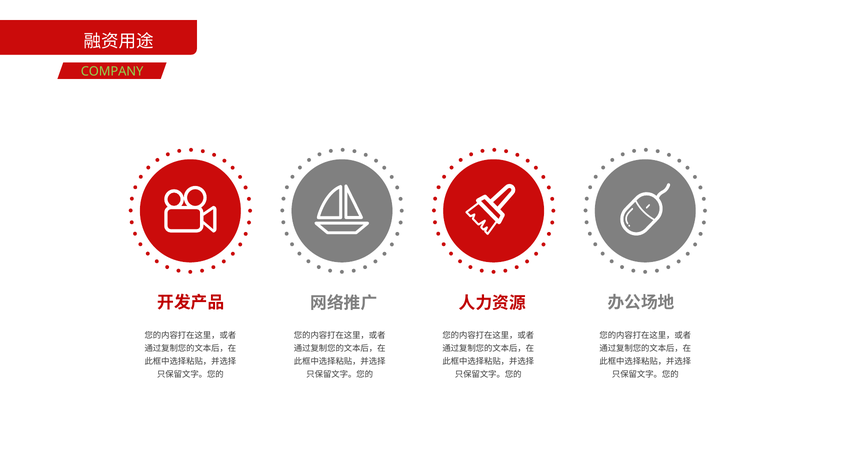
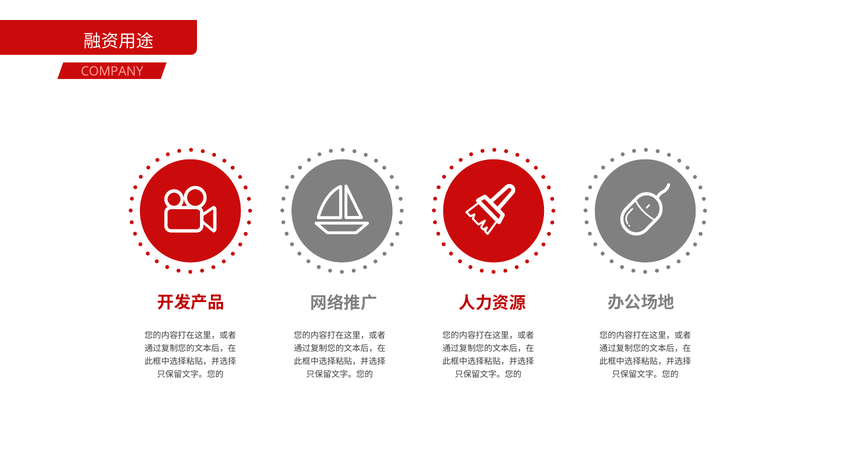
COMPANY colour: light green -> pink
